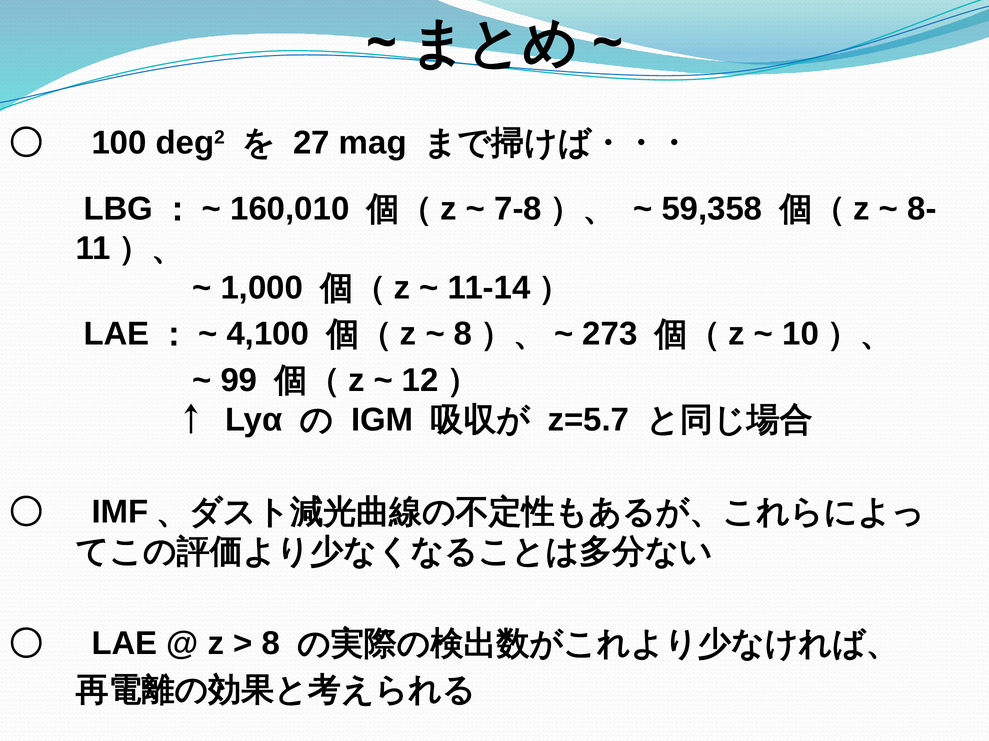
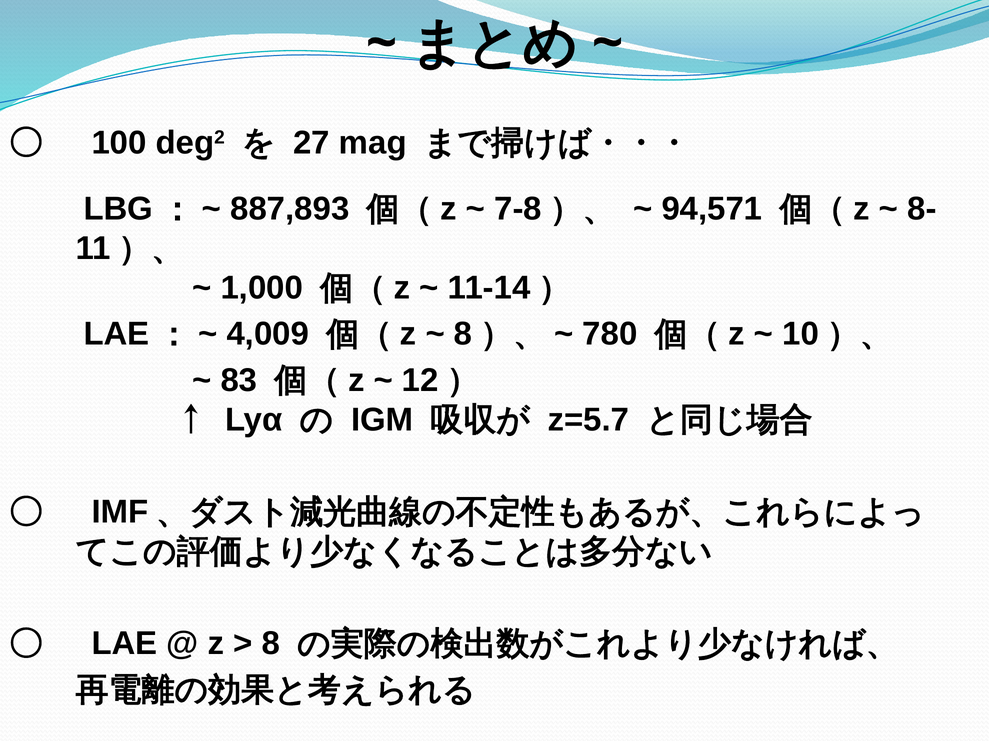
160,010: 160,010 -> 887,893
59,358: 59,358 -> 94,571
4,100: 4,100 -> 4,009
273: 273 -> 780
99: 99 -> 83
